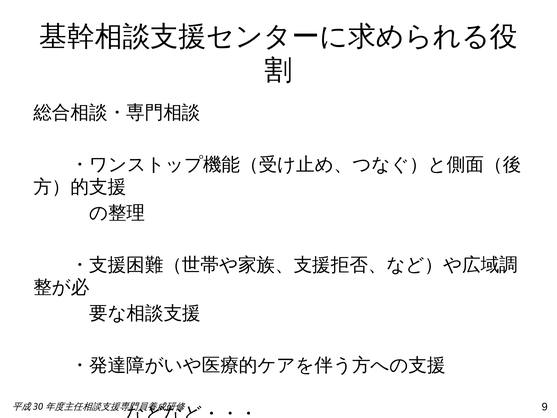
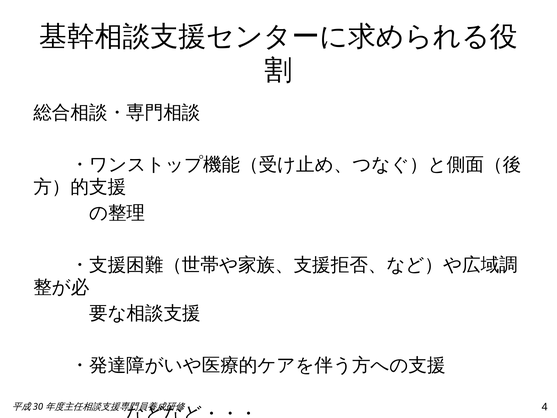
9: 9 -> 4
